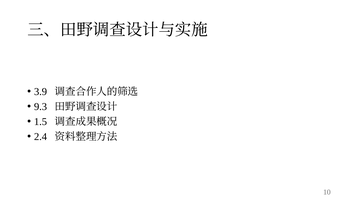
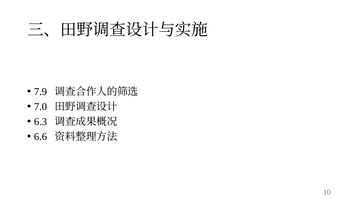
3.9: 3.9 -> 7.9
9.3: 9.3 -> 7.0
1.5: 1.5 -> 6.3
2.4: 2.4 -> 6.6
